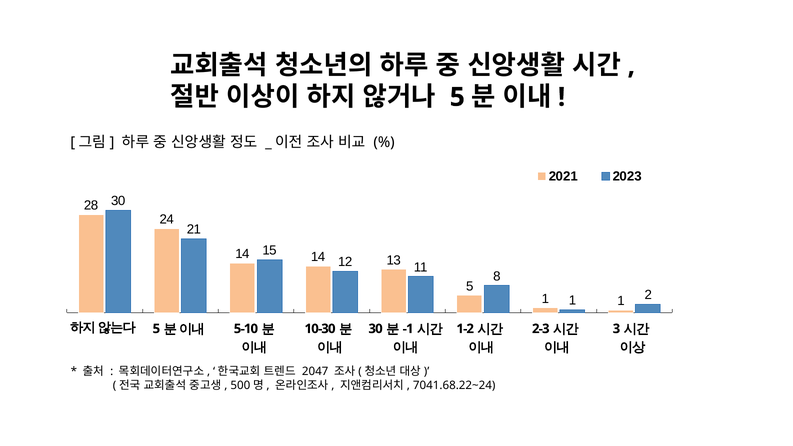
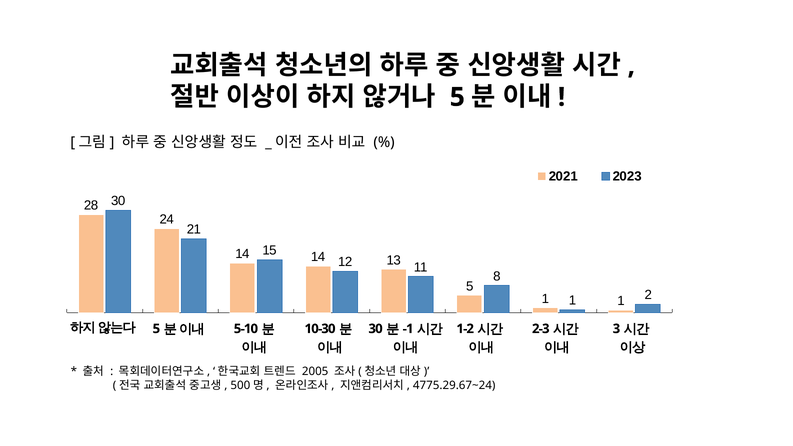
2047: 2047 -> 2005
7041.68.22~24: 7041.68.22~24 -> 4775.29.67~24
